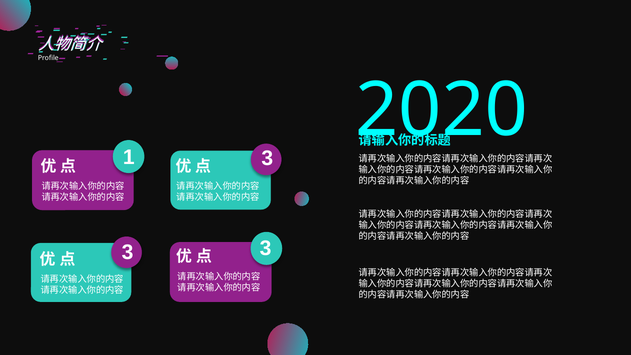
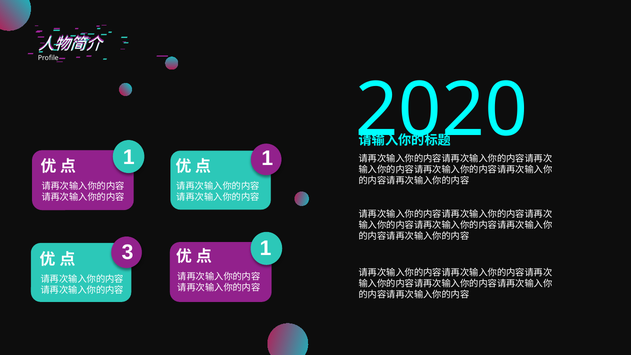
1 3: 3 -> 1
3 at (266, 248): 3 -> 1
